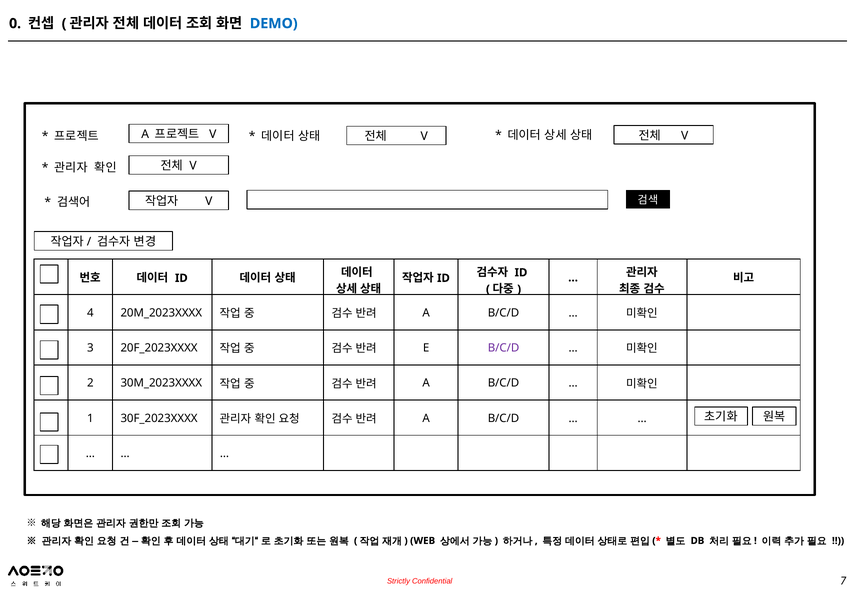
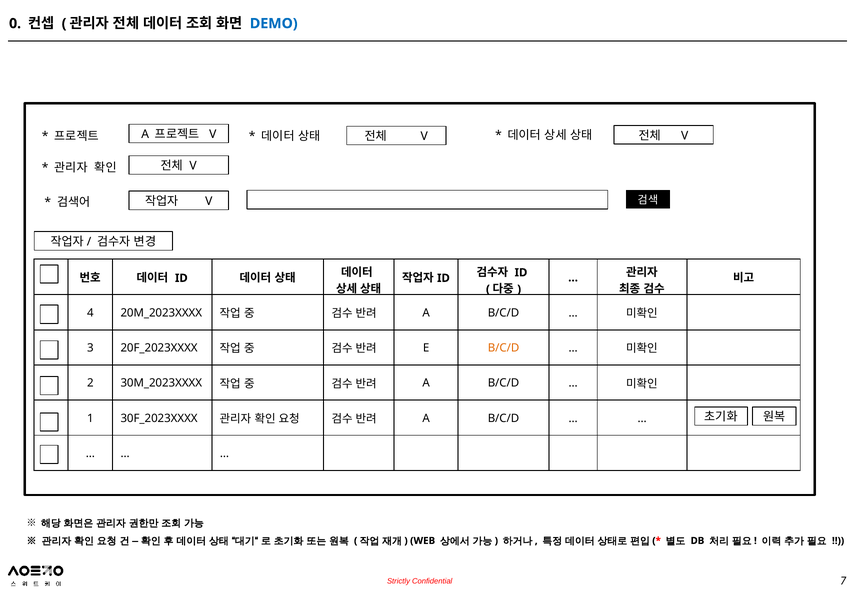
B/C/D at (504, 348) colour: purple -> orange
